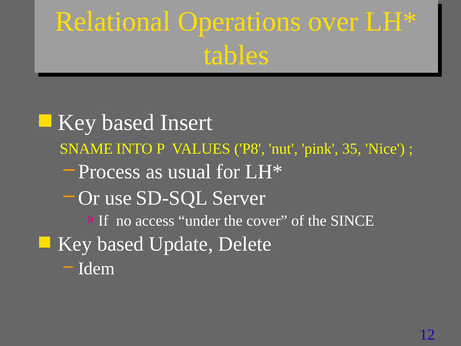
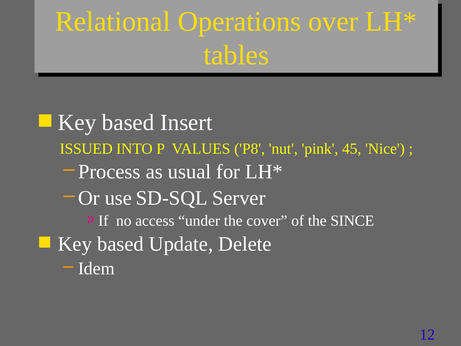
SNAME: SNAME -> ISSUED
35: 35 -> 45
